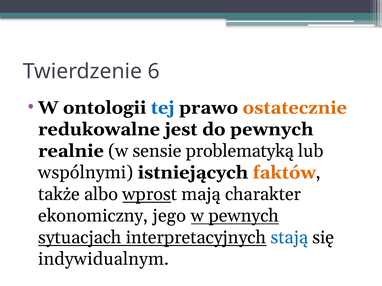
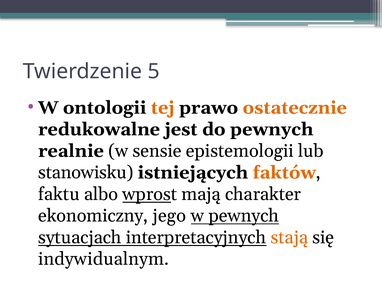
6: 6 -> 5
tej colour: blue -> orange
problematyką: problematyką -> epistemologii
wspólnymi: wspólnymi -> stanowisku
także: także -> faktu
stają colour: blue -> orange
